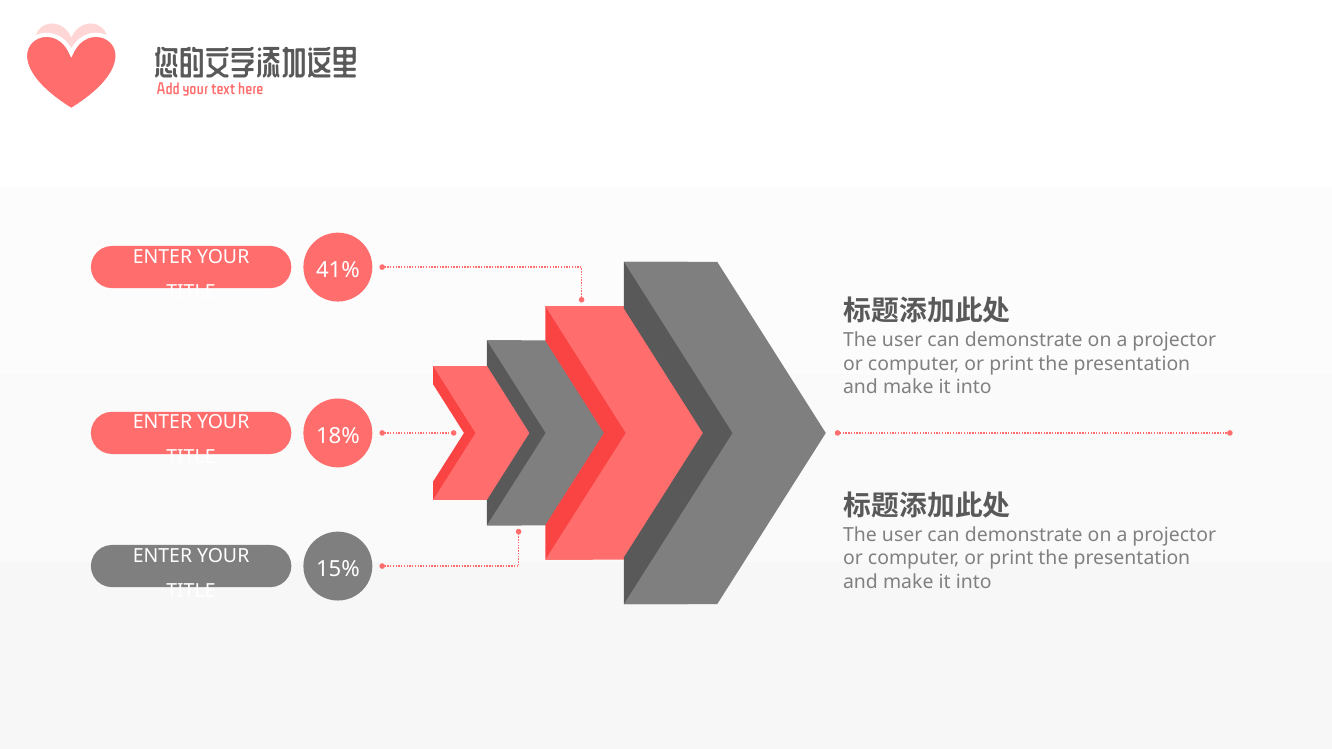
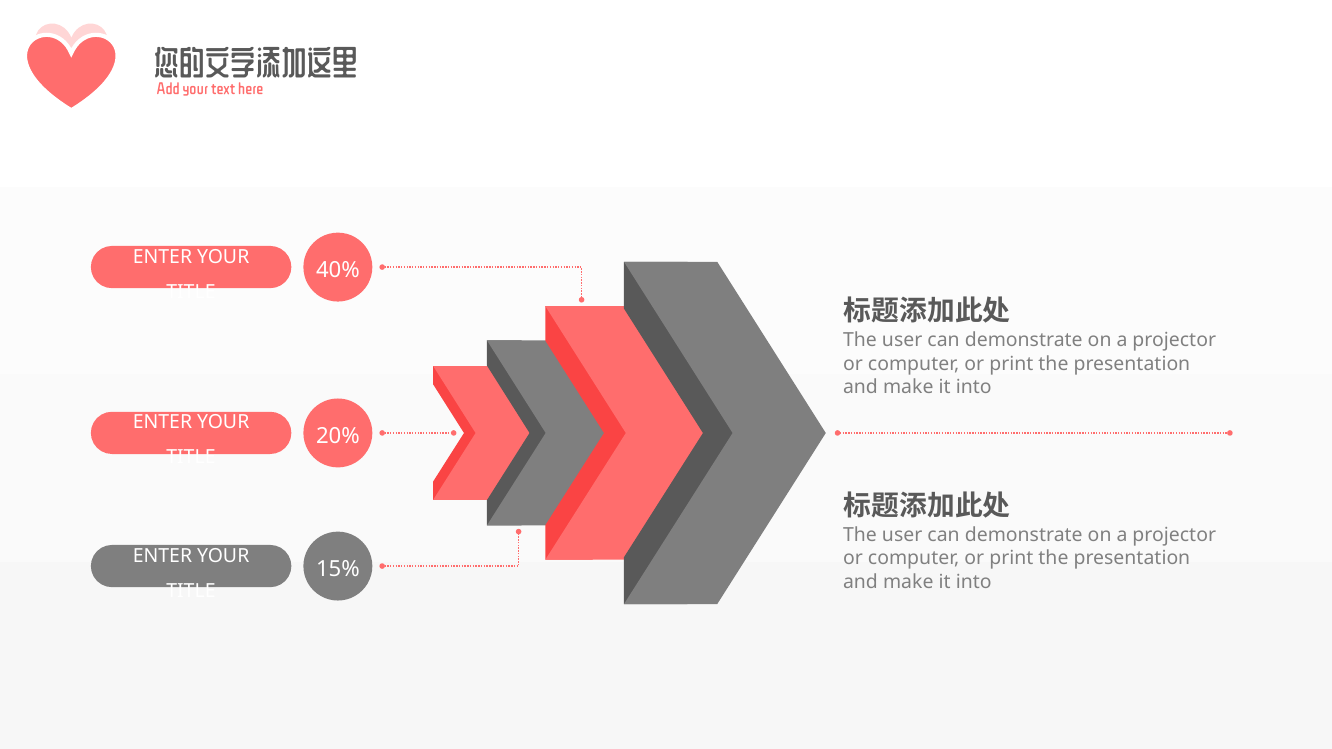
41%: 41% -> 40%
18%: 18% -> 20%
